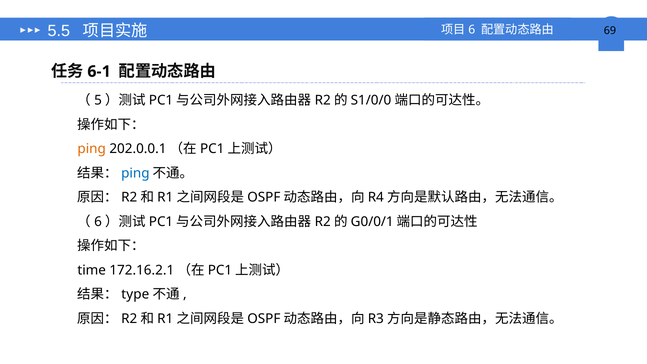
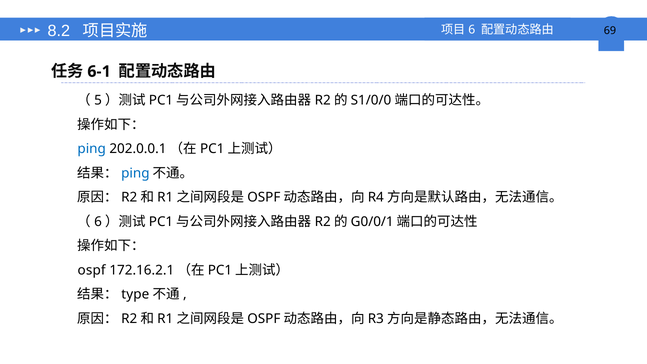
5.5: 5.5 -> 8.2
ping at (92, 149) colour: orange -> blue
time at (92, 270): time -> ospf
